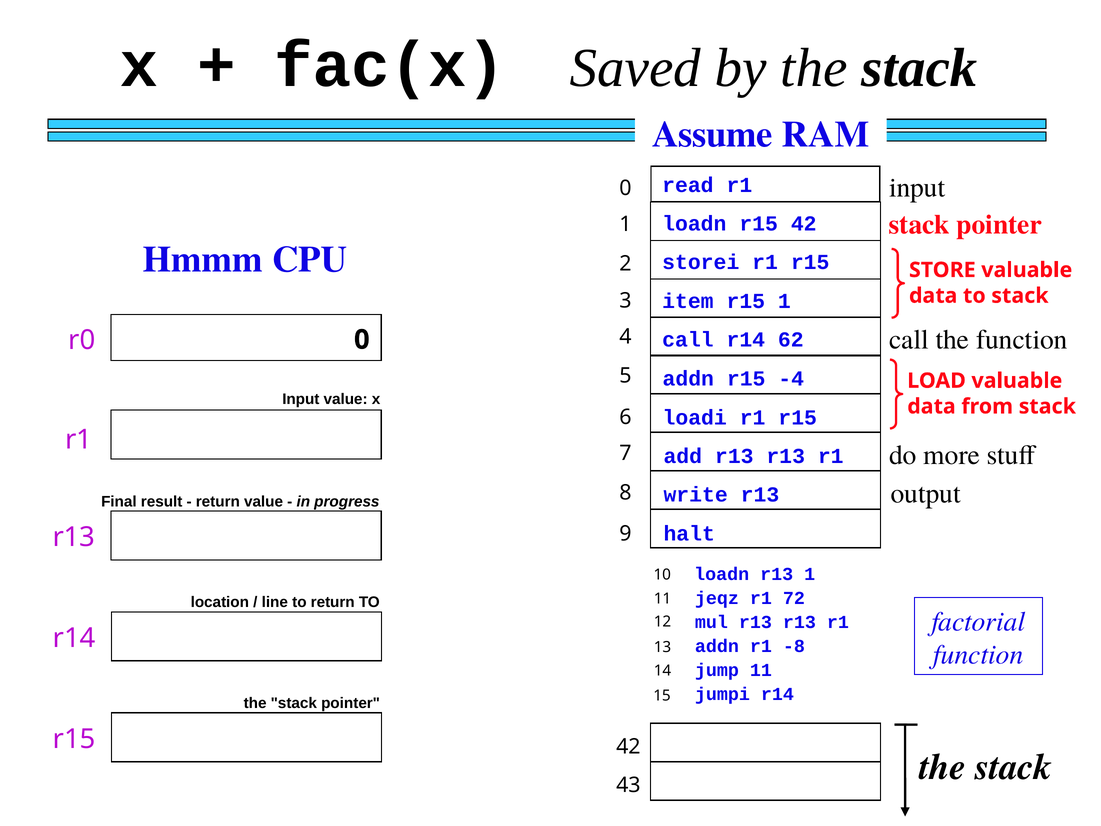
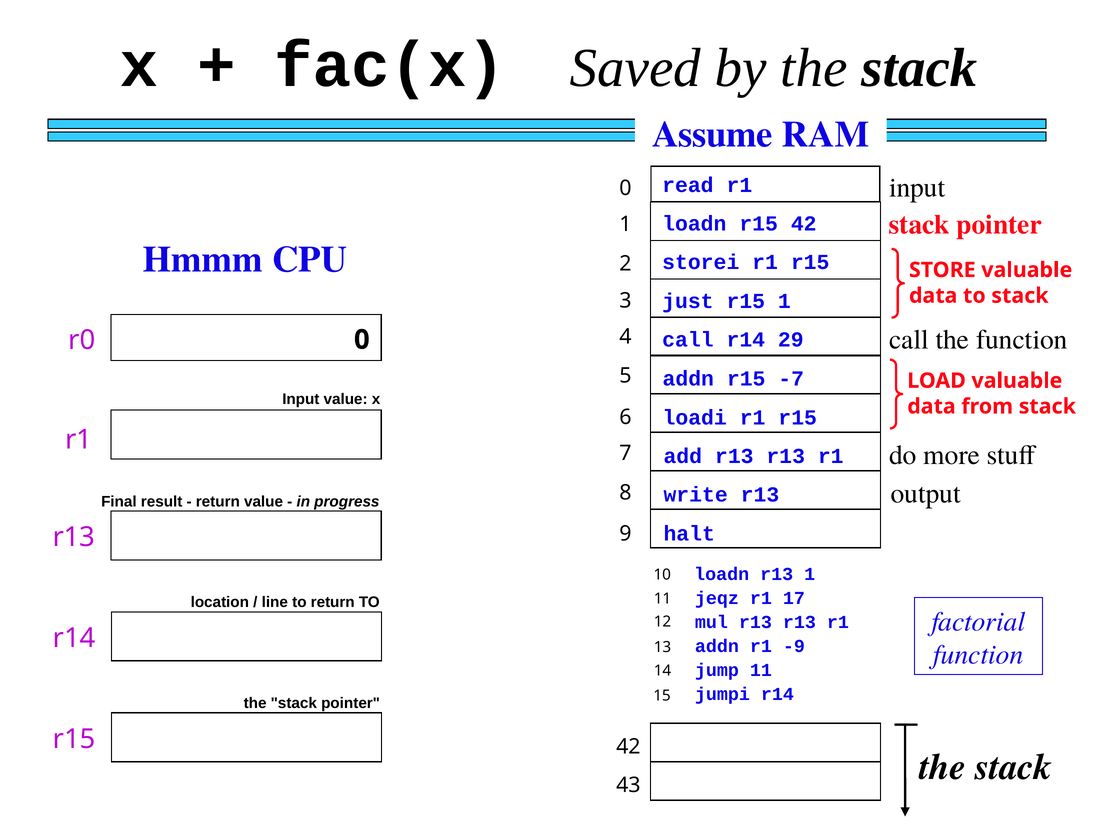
item: item -> just
62: 62 -> 29
-4: -4 -> -7
72: 72 -> 17
-8: -8 -> -9
